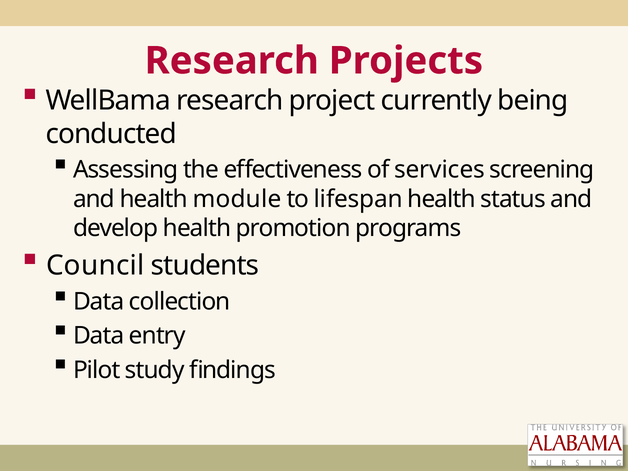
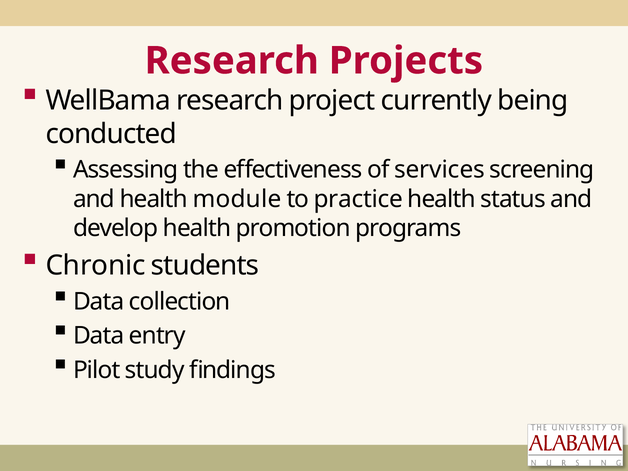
lifespan: lifespan -> practice
Council: Council -> Chronic
